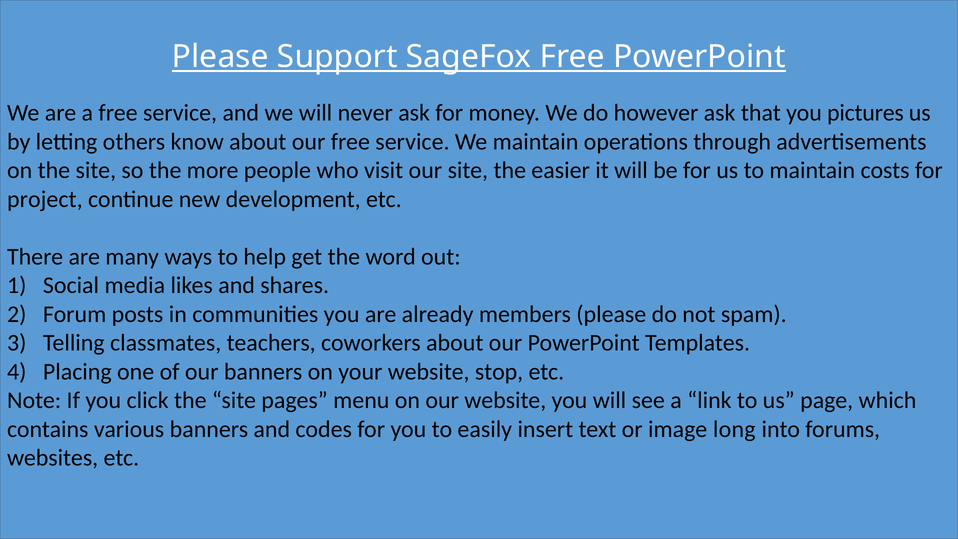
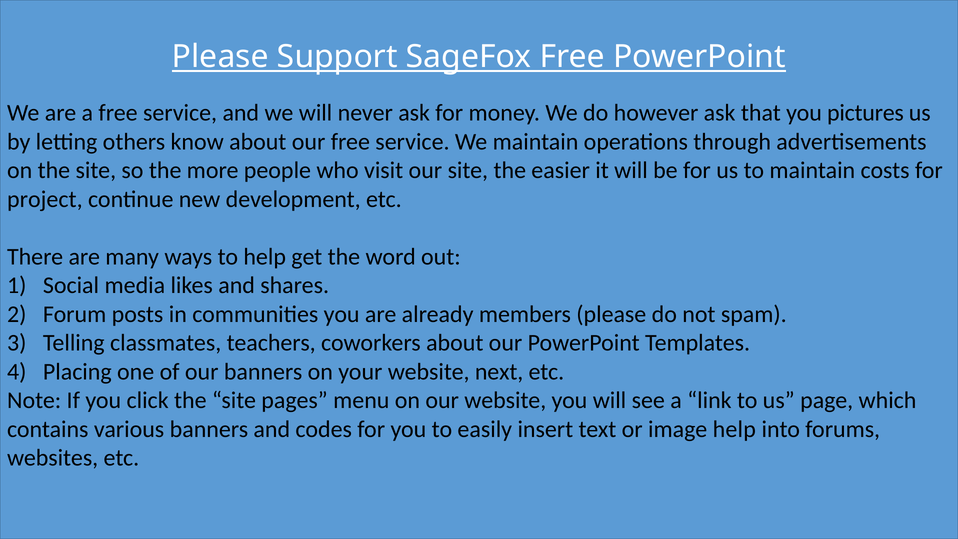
stop: stop -> next
image long: long -> help
